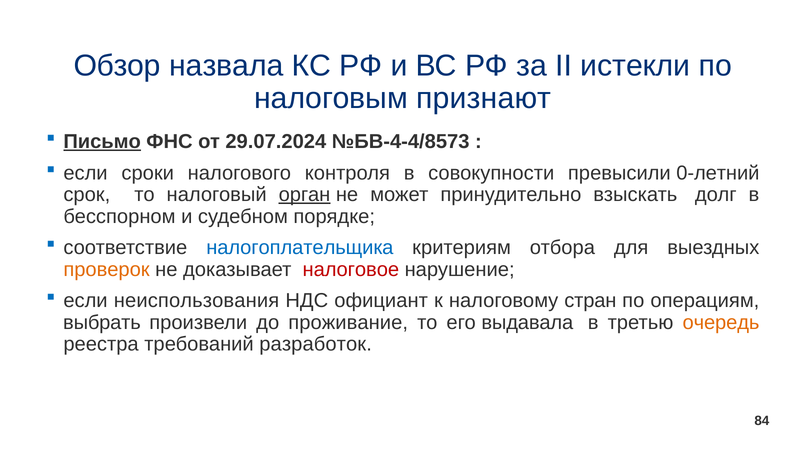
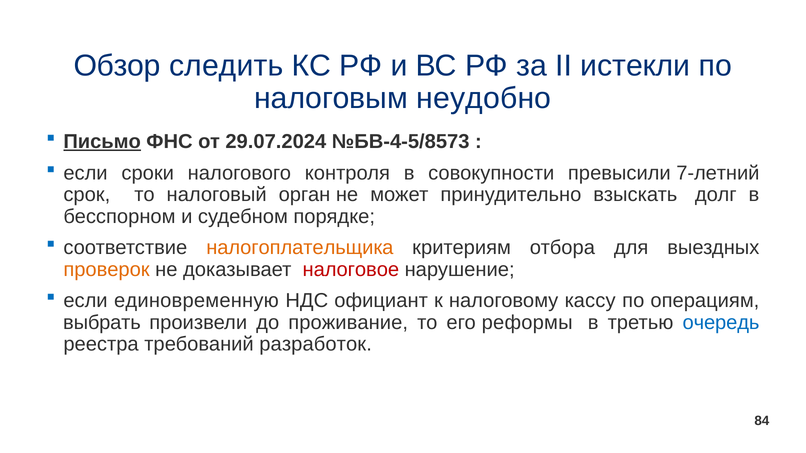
назвала: назвала -> следить
признают: признают -> неудобно
№БВ-4-4/8573: №БВ-4-4/8573 -> №БВ-4-5/8573
0-летний: 0-летний -> 7-летний
орган underline: present -> none
налогоплательщика colour: blue -> orange
неиспользования: неиспользования -> единовременную
стран: стран -> кассу
выдавала: выдавала -> реформы
очередь colour: orange -> blue
